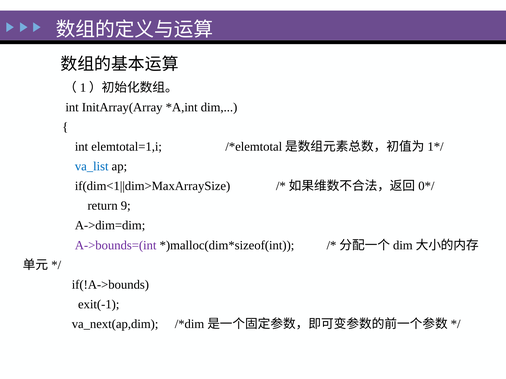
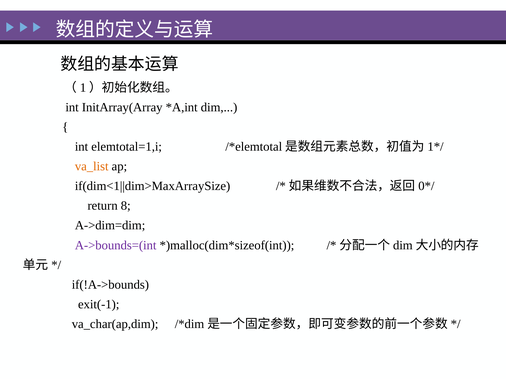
va_list colour: blue -> orange
9: 9 -> 8
va_next(ap,dim: va_next(ap,dim -> va_char(ap,dim
